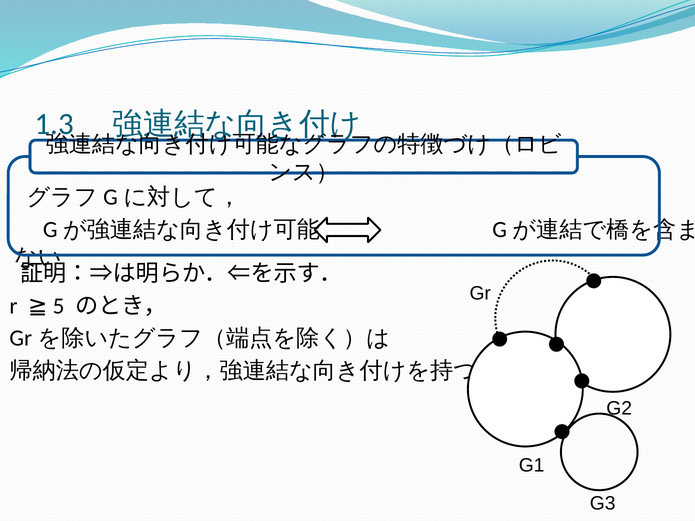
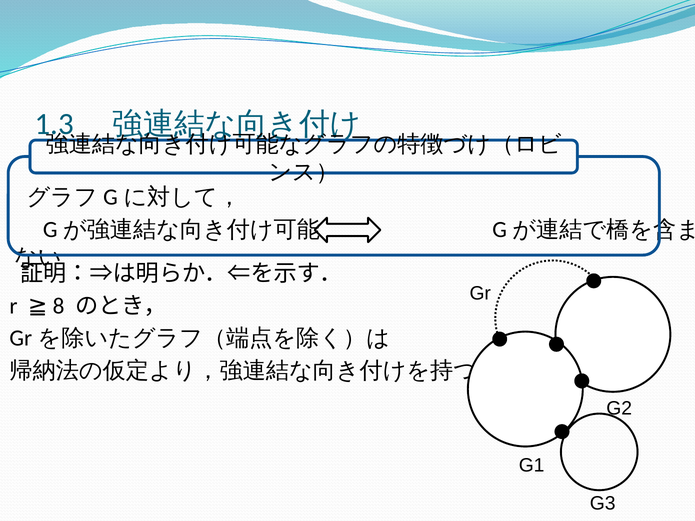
5: 5 -> 8
